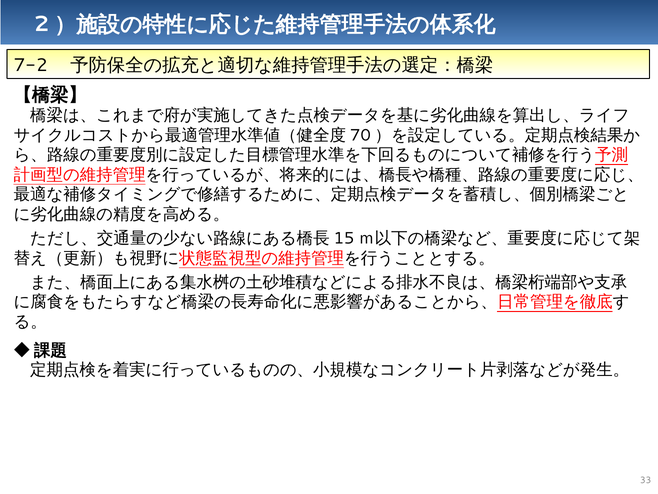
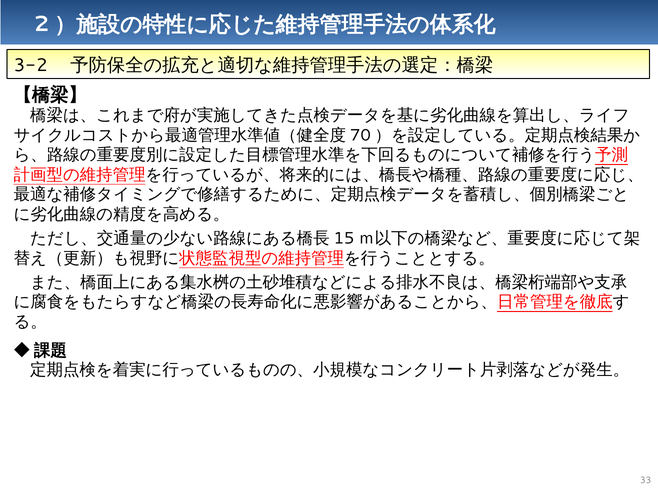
7-2: 7-2 -> 3-2
